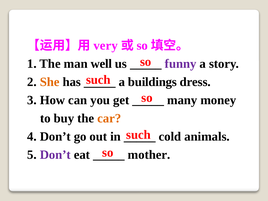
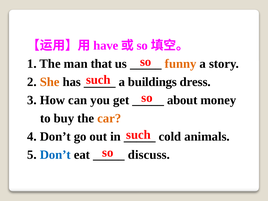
very: very -> have
well: well -> that
funny colour: purple -> orange
many: many -> about
Don’t at (55, 155) colour: purple -> blue
mother: mother -> discuss
